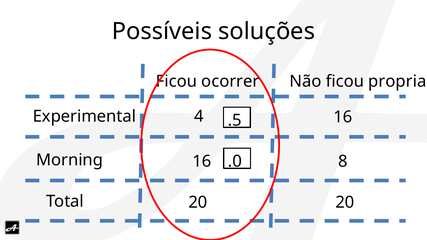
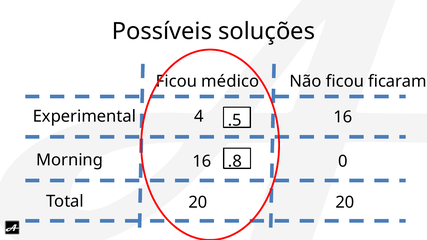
ocorrer: ocorrer -> médico
propria: propria -> ficaram
.0: .0 -> .8
8: 8 -> 0
